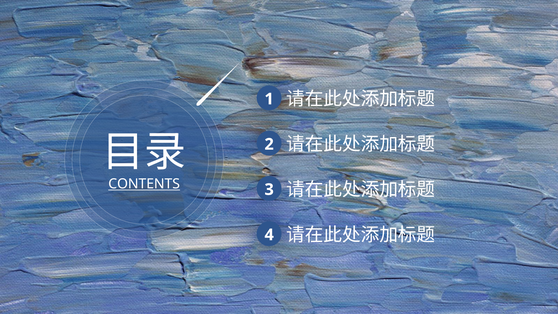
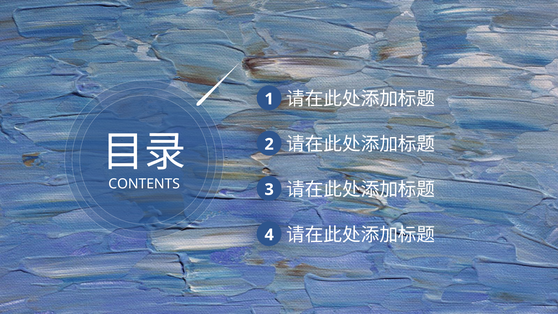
CONTENTS underline: present -> none
